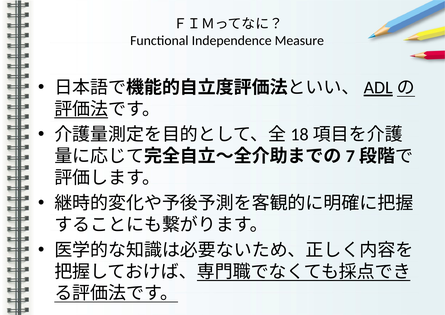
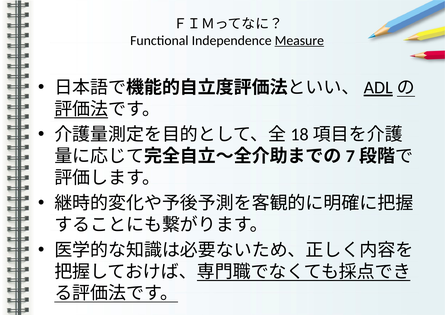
Measure underline: none -> present
